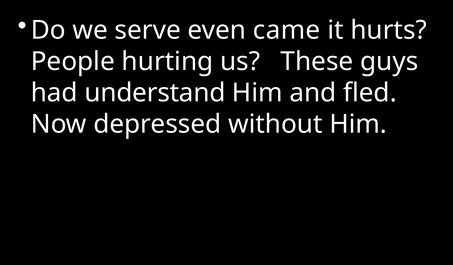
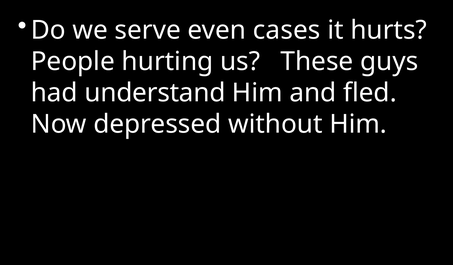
came: came -> cases
